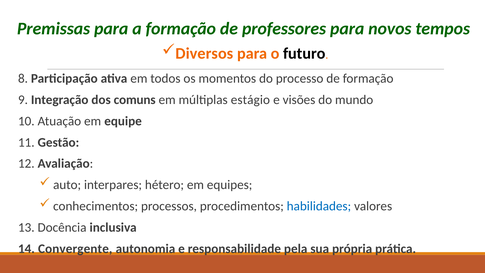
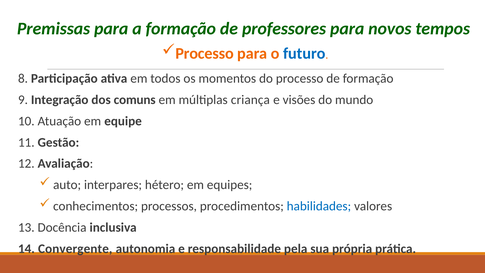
Diversos at (204, 53): Diversos -> Processo
futuro colour: black -> blue
estágio: estágio -> criança
